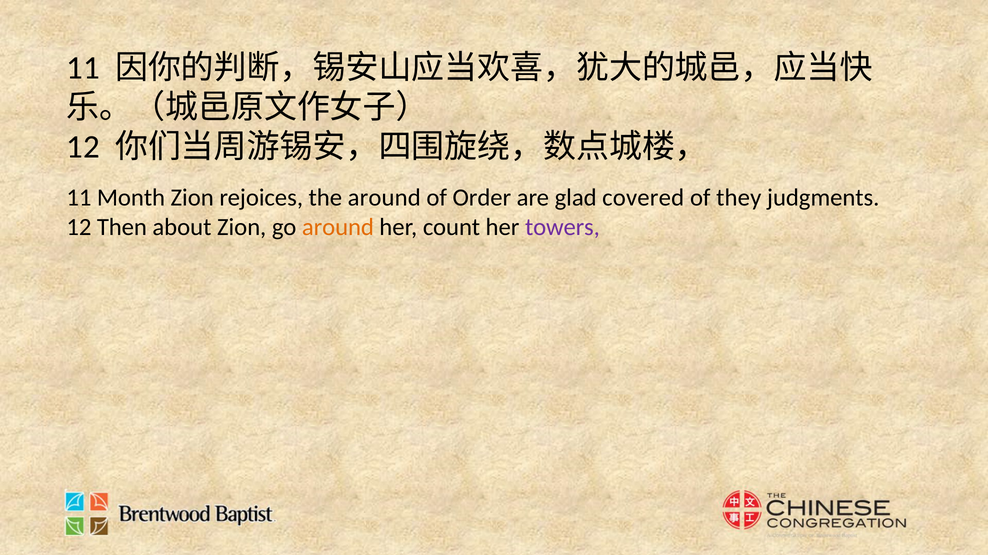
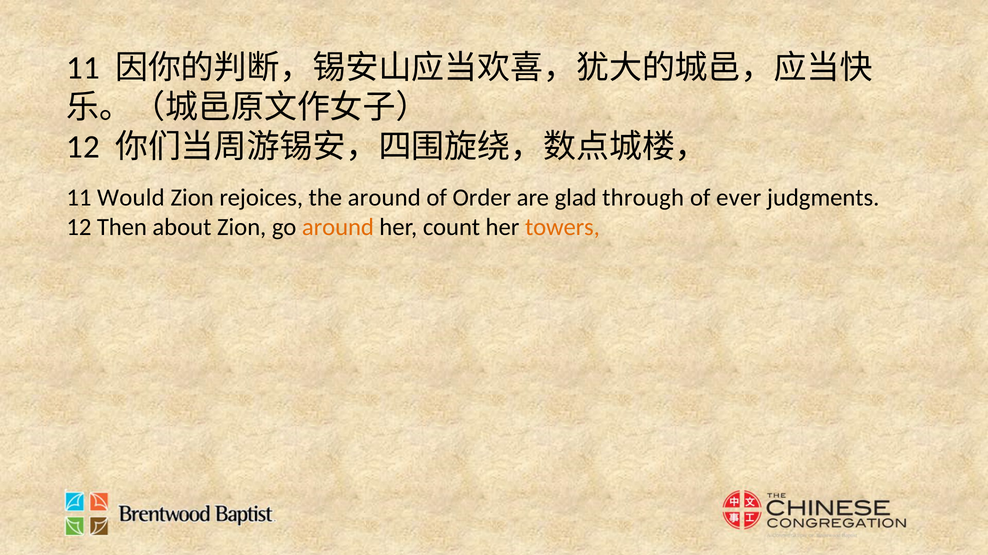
Month: Month -> Would
covered: covered -> through
they: they -> ever
towers colour: purple -> orange
